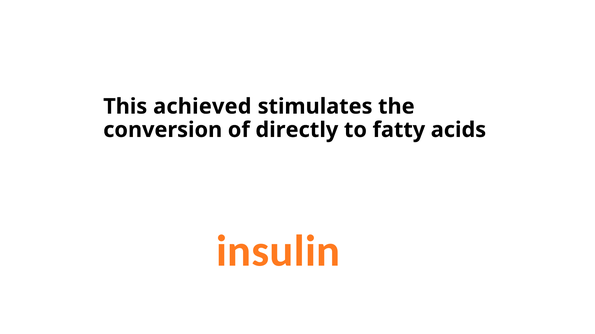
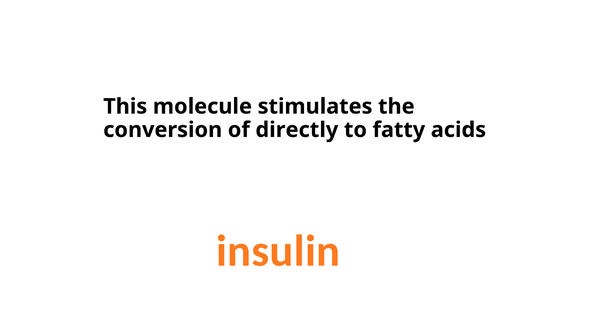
achieved: achieved -> molecule
